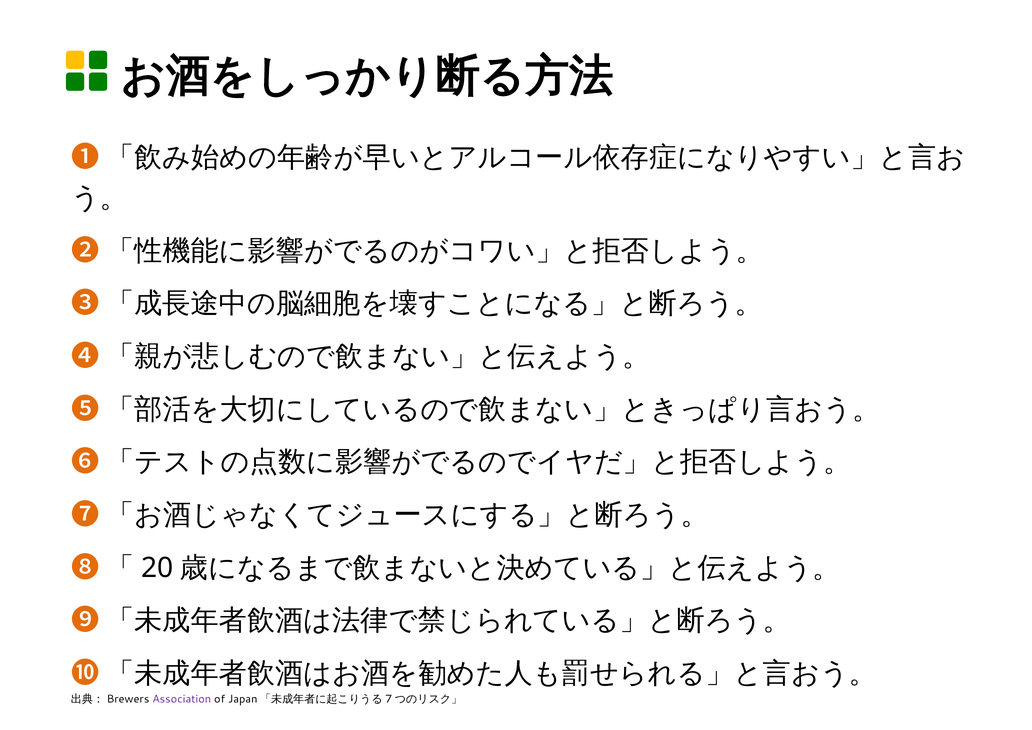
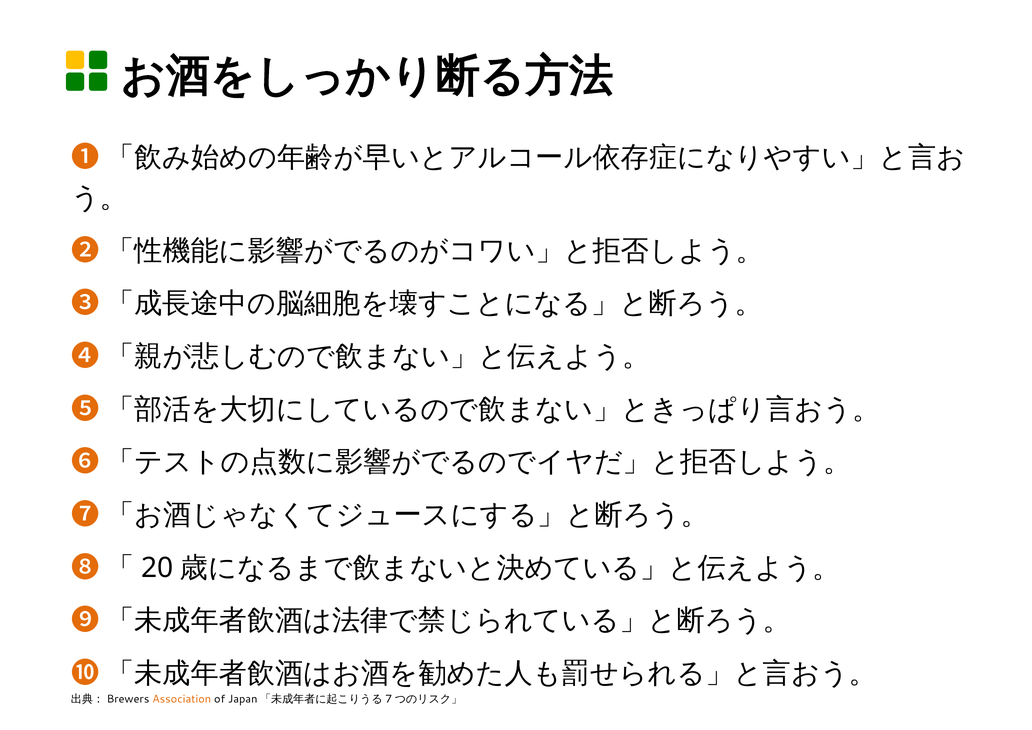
Association colour: purple -> orange
